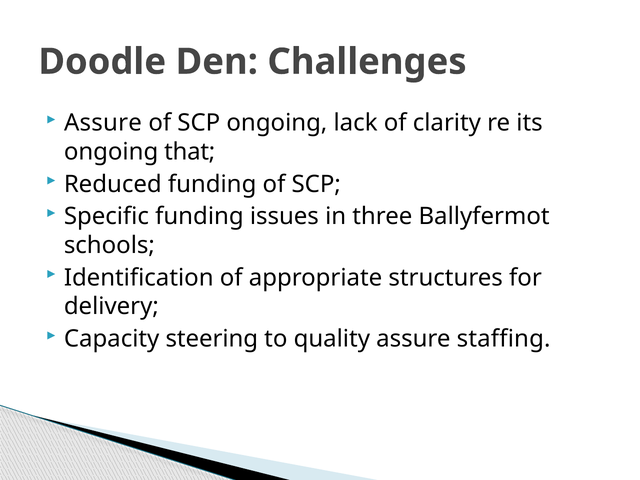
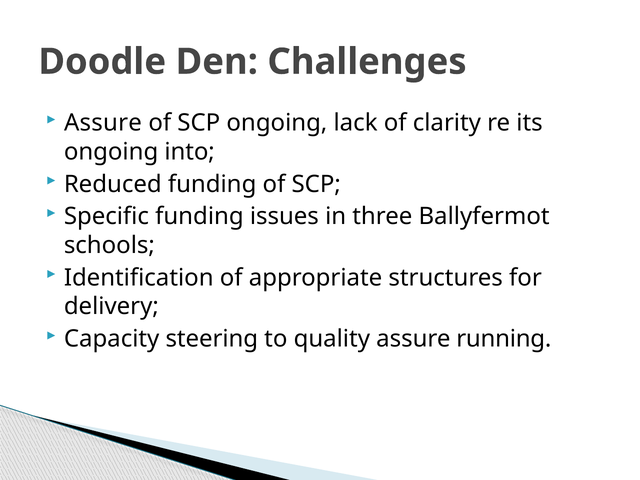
that: that -> into
staffing: staffing -> running
